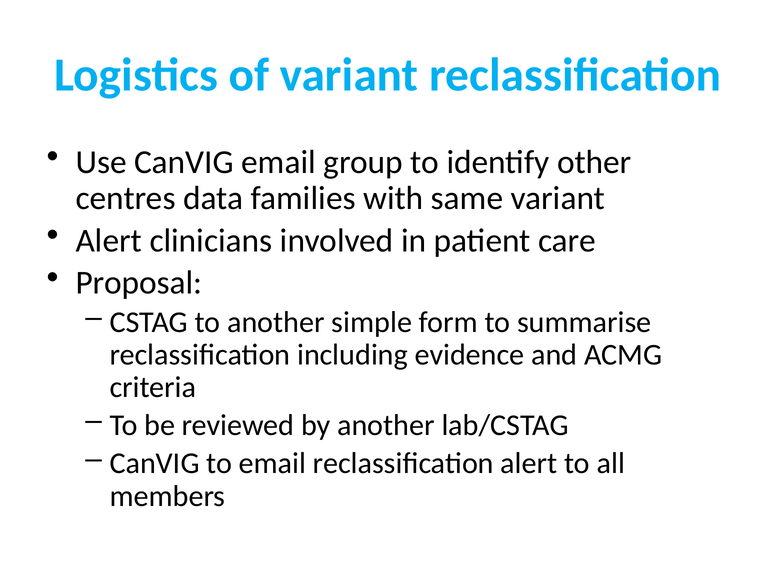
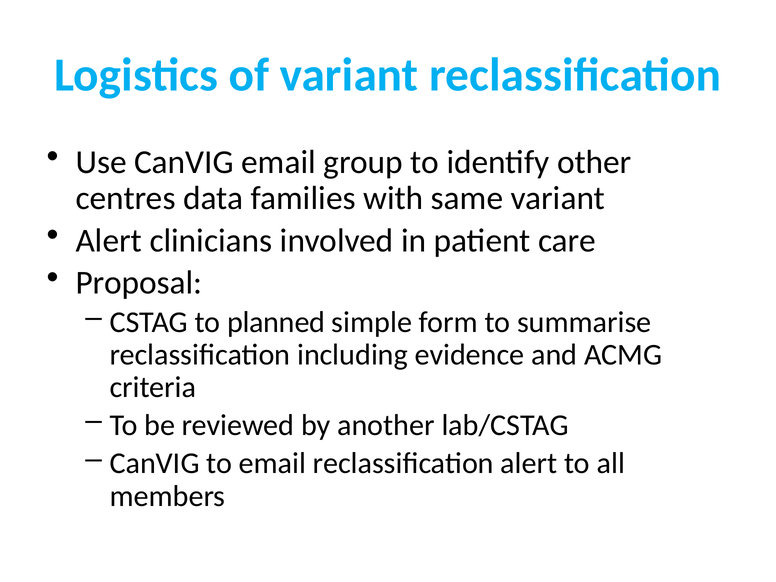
to another: another -> planned
